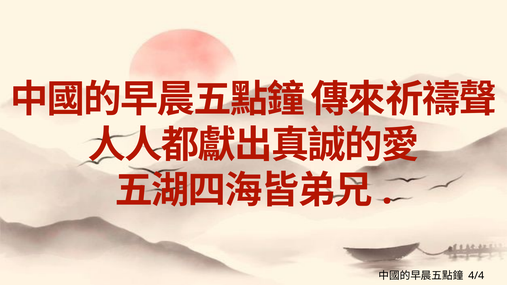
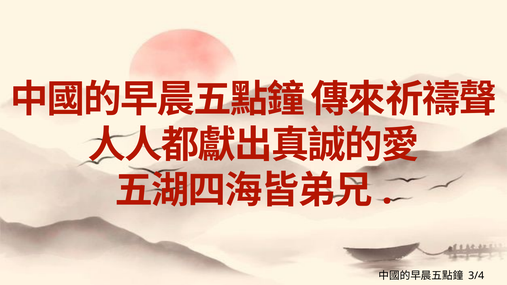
4/4: 4/4 -> 3/4
